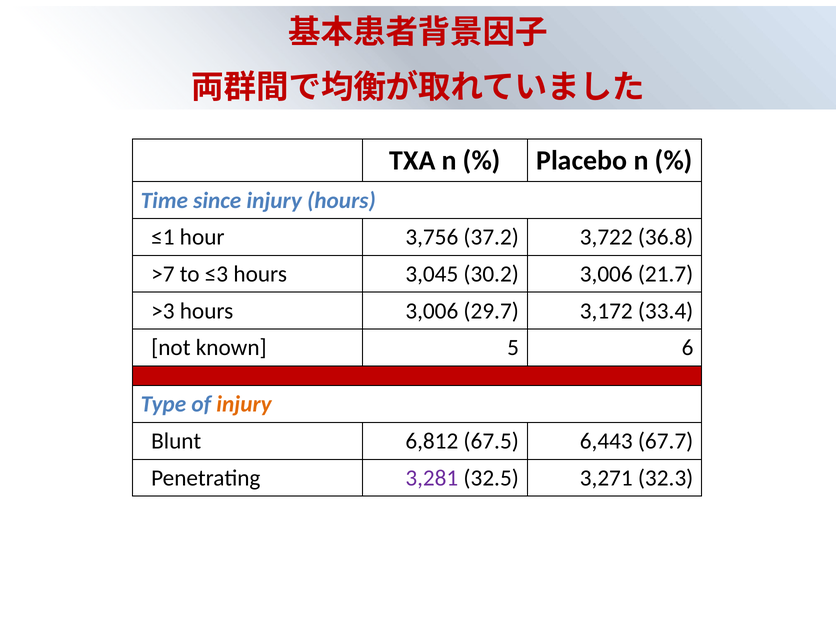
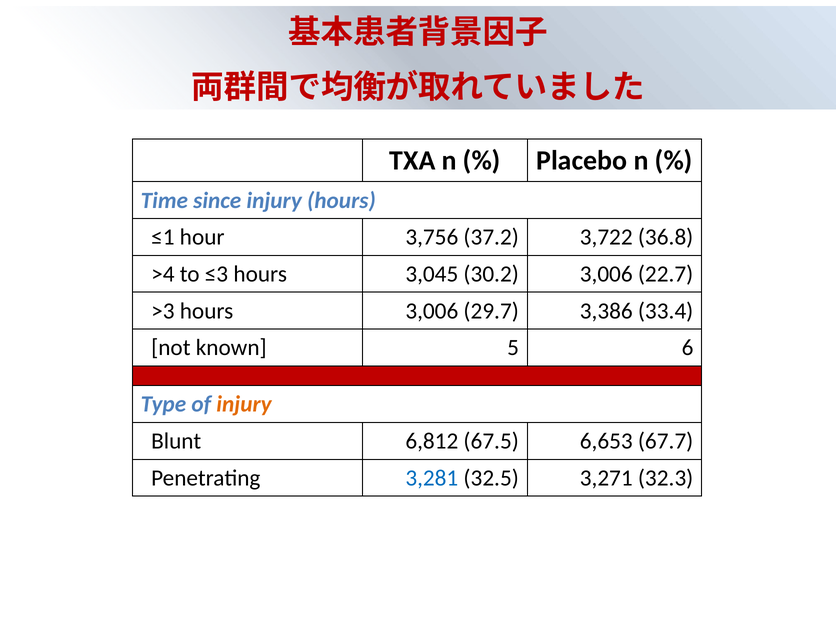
>7: >7 -> >4
21.7: 21.7 -> 22.7
3,172: 3,172 -> 3,386
6,443: 6,443 -> 6,653
3,281 colour: purple -> blue
